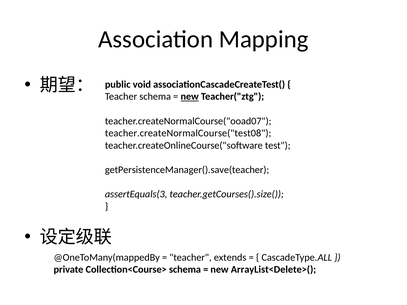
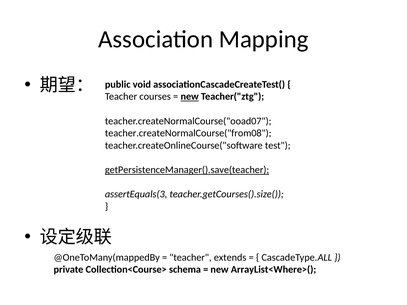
Teacher schema: schema -> courses
teacher.createNormalCourse("test08: teacher.createNormalCourse("test08 -> teacher.createNormalCourse("from08
getPersistenceManager().save(teacher underline: none -> present
ArrayList<Delete>(: ArrayList<Delete>( -> ArrayList<Where>(
